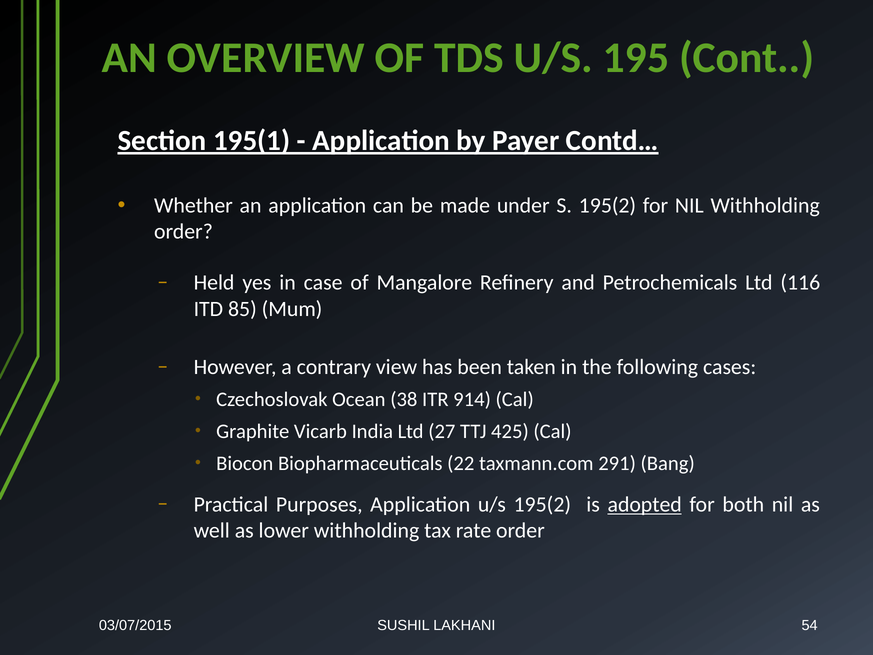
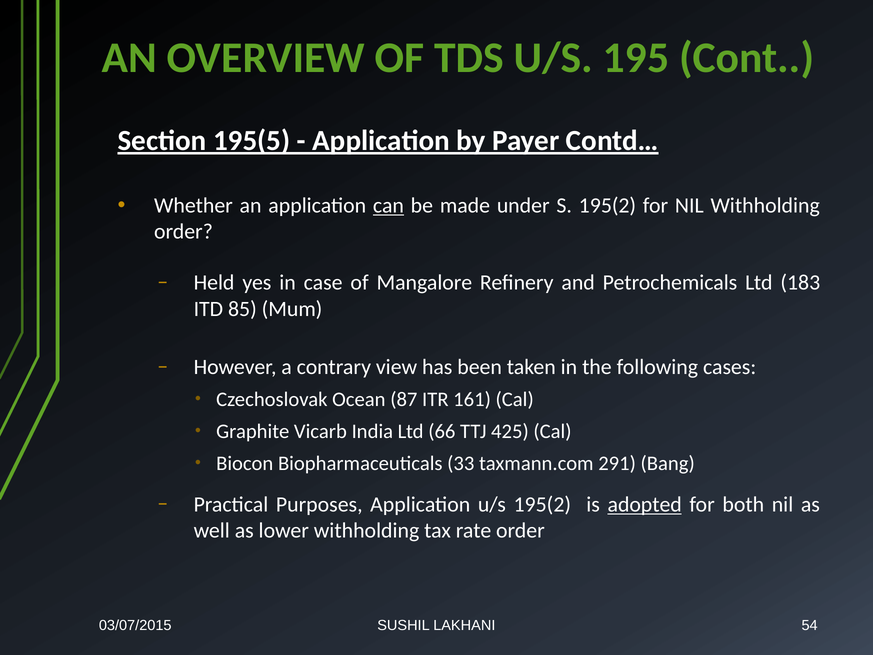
195(1: 195(1 -> 195(5
can underline: none -> present
116: 116 -> 183
38: 38 -> 87
914: 914 -> 161
27: 27 -> 66
22: 22 -> 33
